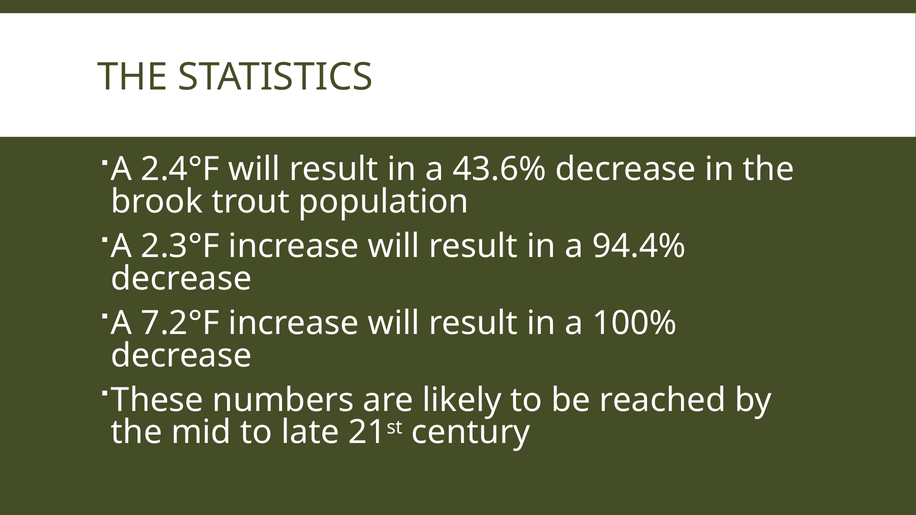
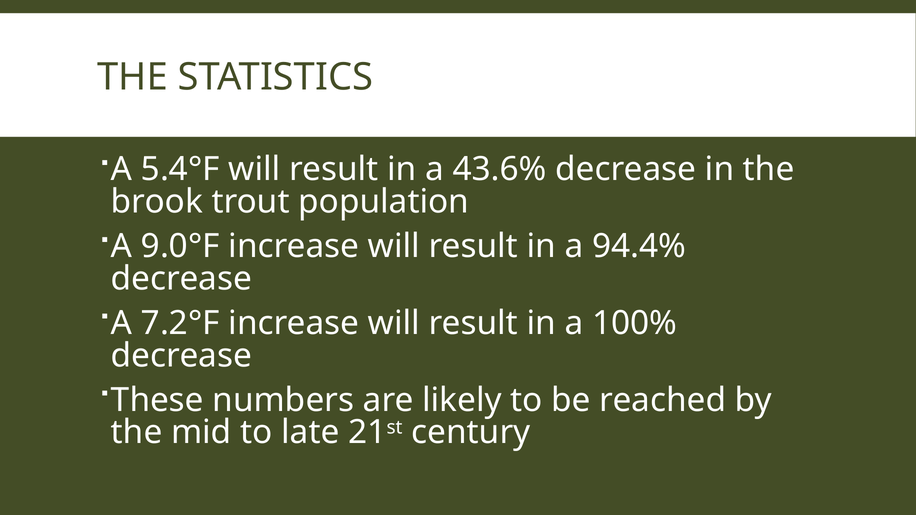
2.4°F: 2.4°F -> 5.4°F
2.3°F: 2.3°F -> 9.0°F
